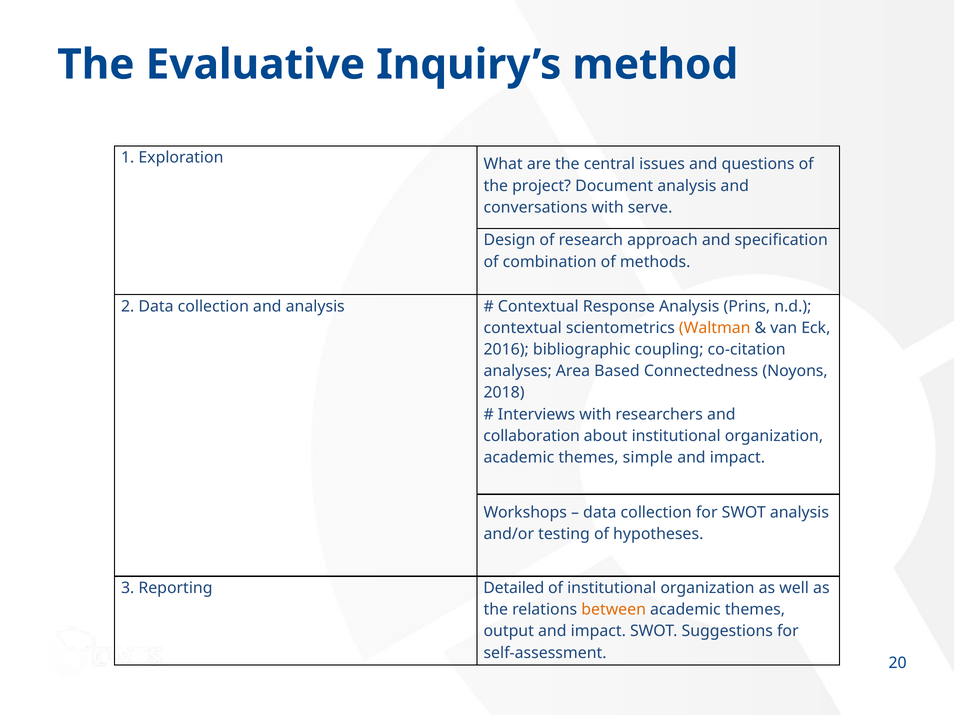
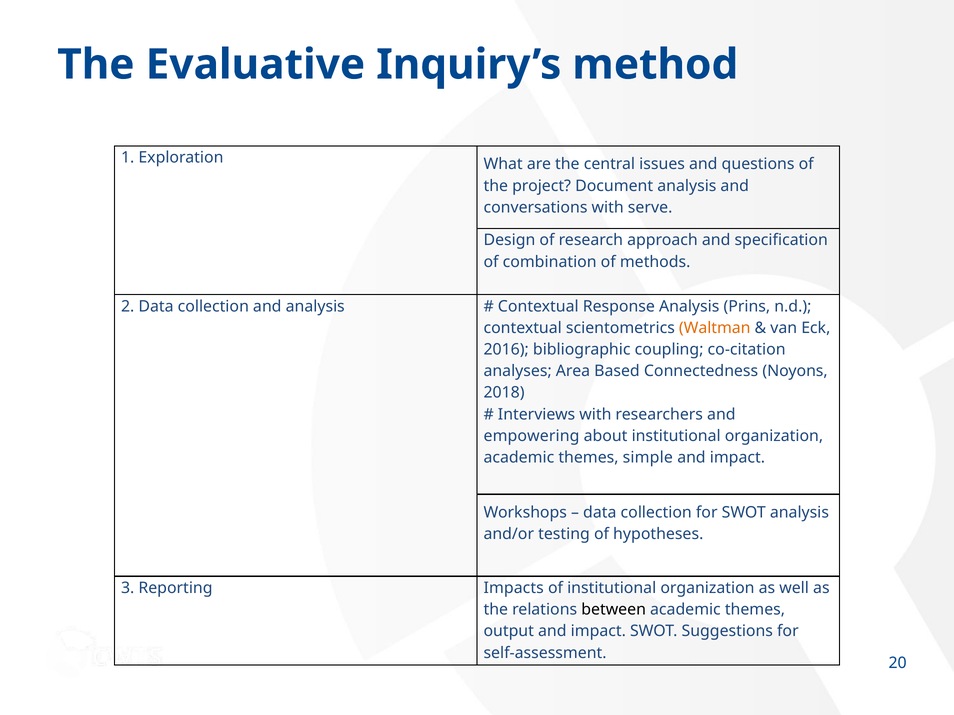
collaboration: collaboration -> empowering
Detailed: Detailed -> Impacts
between colour: orange -> black
